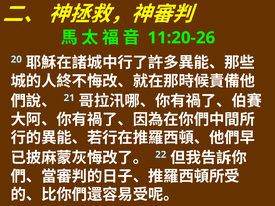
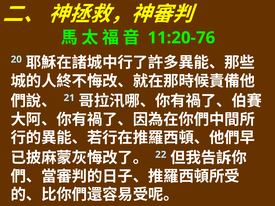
11:20-26: 11:20-26 -> 11:20-76
